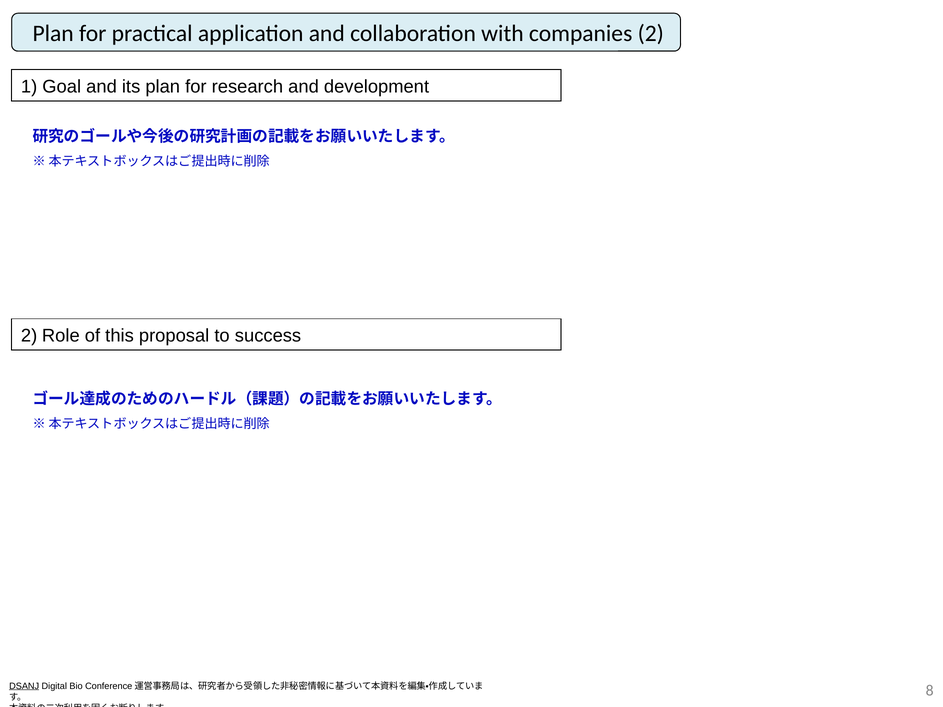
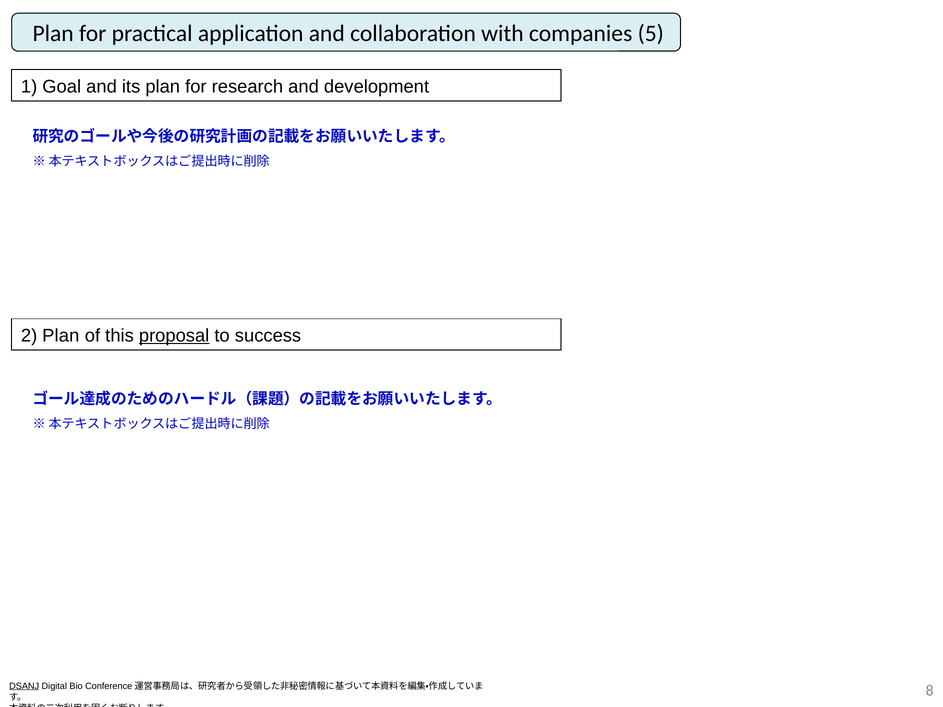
companies 2: 2 -> 5
2 Role: Role -> Plan
proposal underline: none -> present
